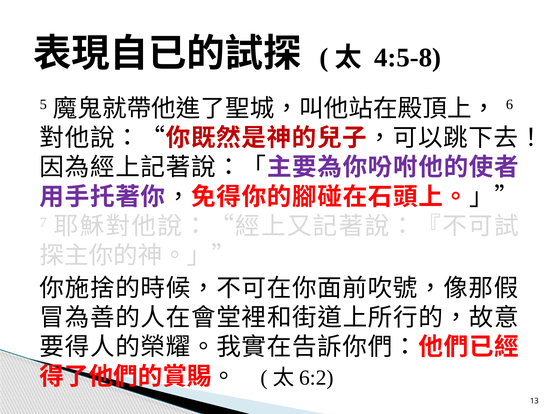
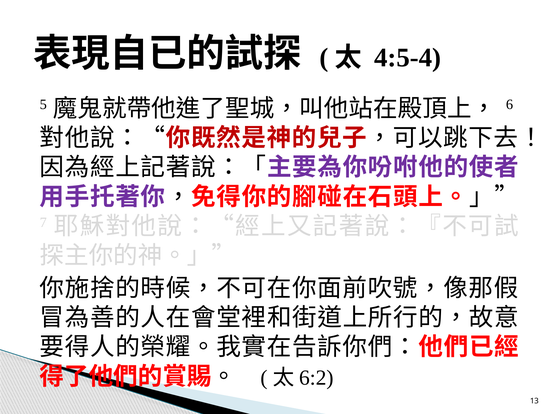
4:5-8: 4:5-8 -> 4:5-4
